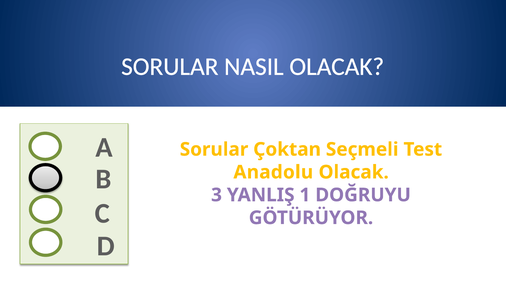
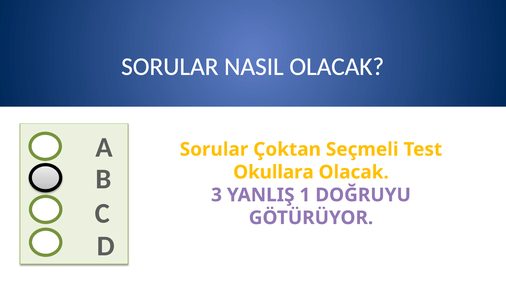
Anadolu: Anadolu -> Okullara
